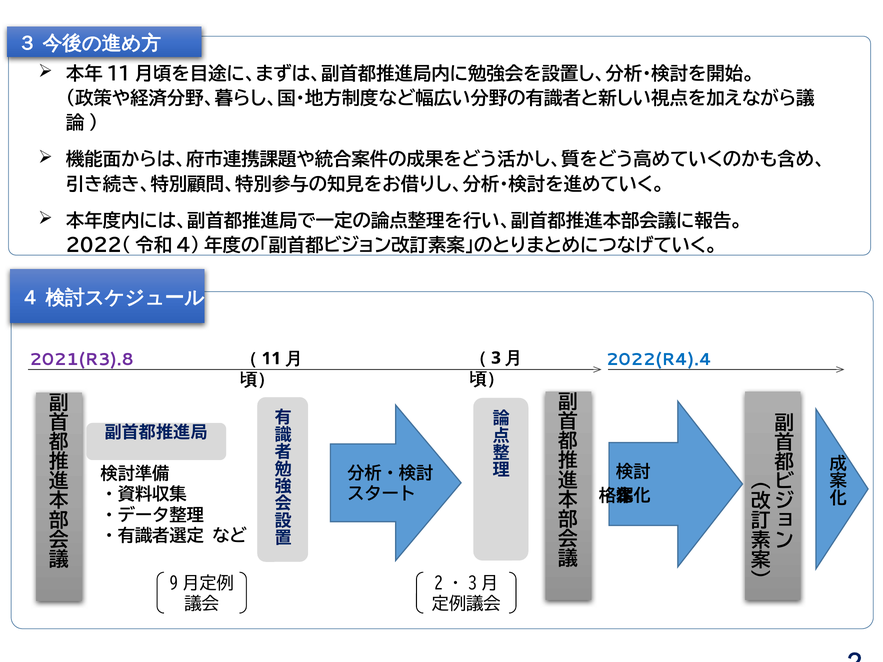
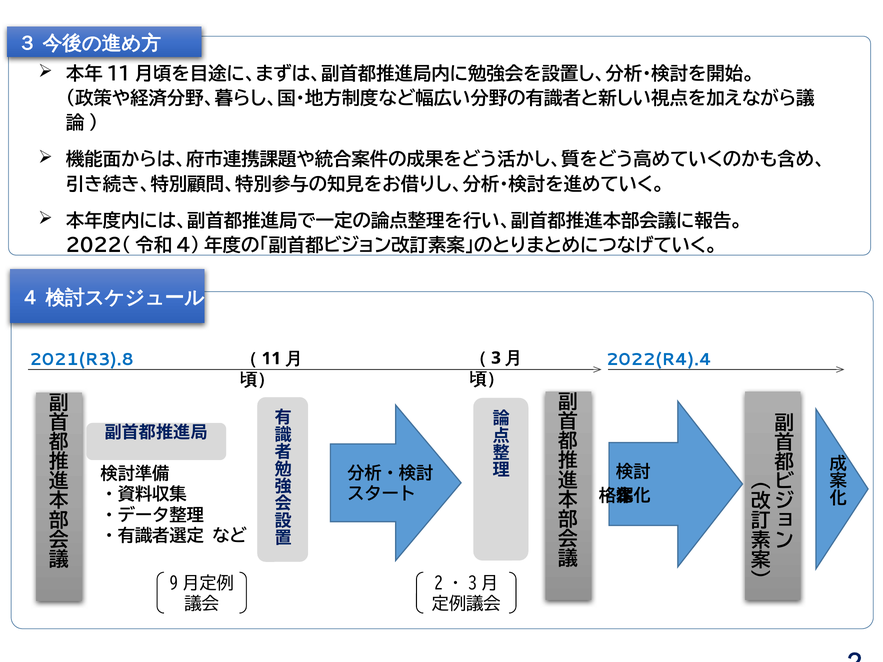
2021(R3).8 colour: purple -> blue
